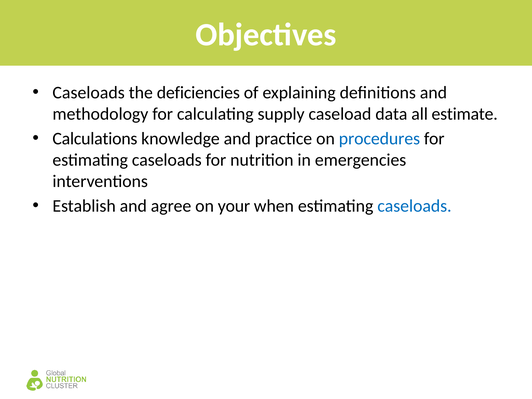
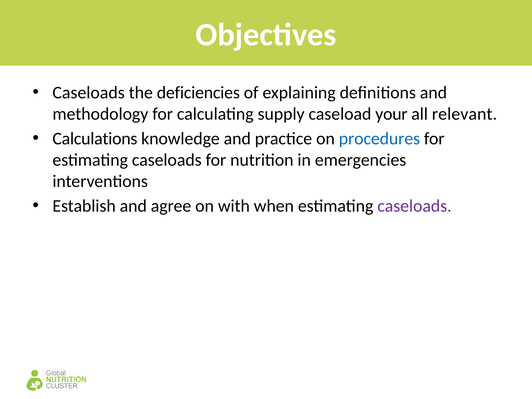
data: data -> your
estimate: estimate -> relevant
your: your -> with
caseloads at (414, 206) colour: blue -> purple
